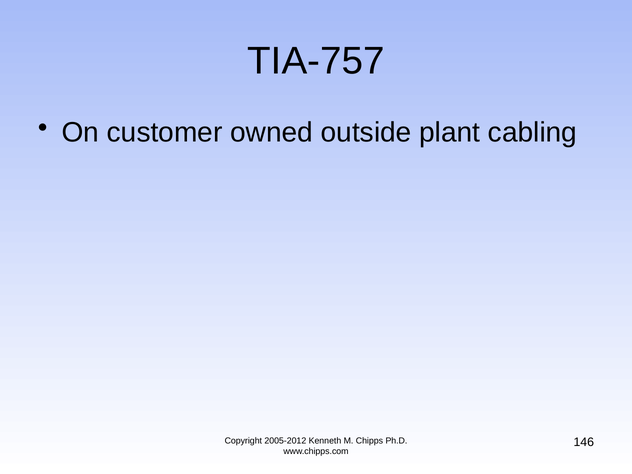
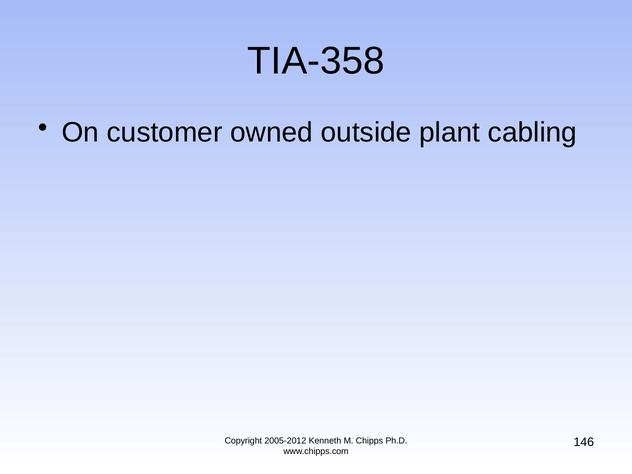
TIA-757: TIA-757 -> TIA-358
